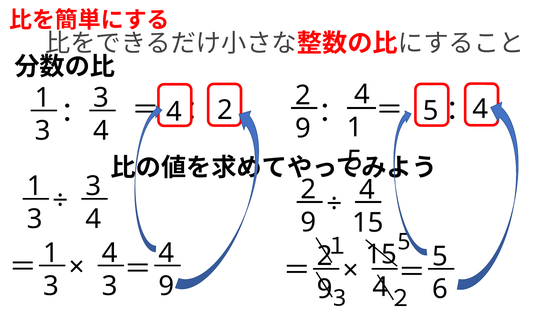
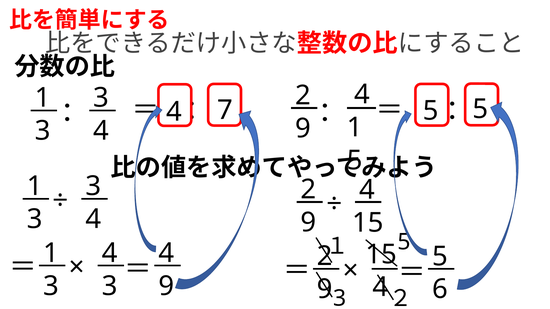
5 4: 4 -> 5
4 2: 2 -> 7
